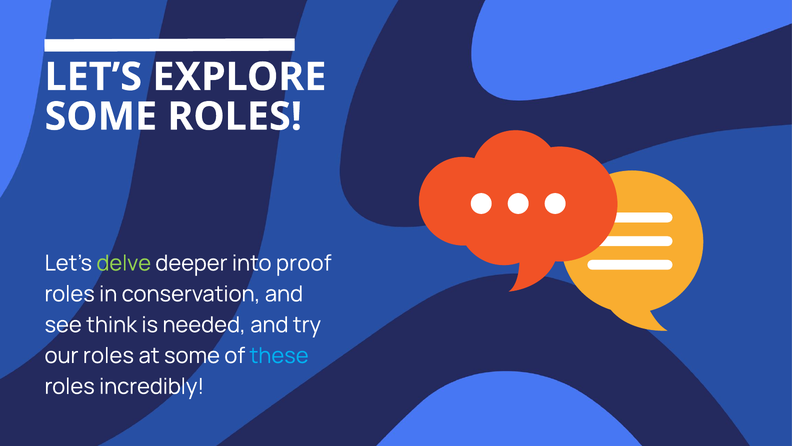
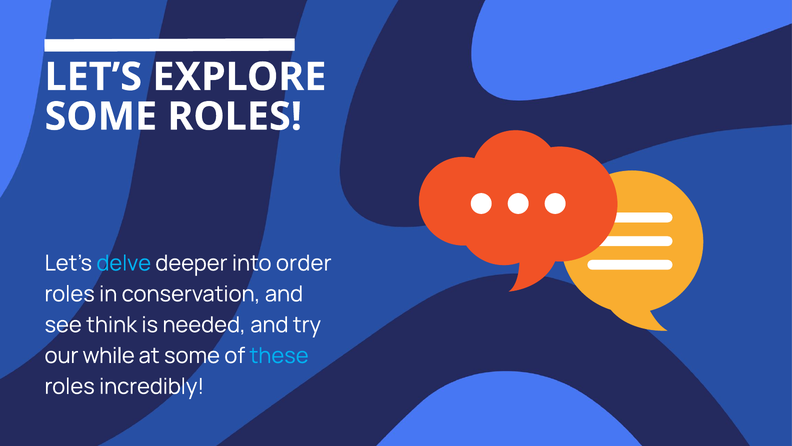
delve colour: light green -> light blue
proof: proof -> order
our roles: roles -> while
